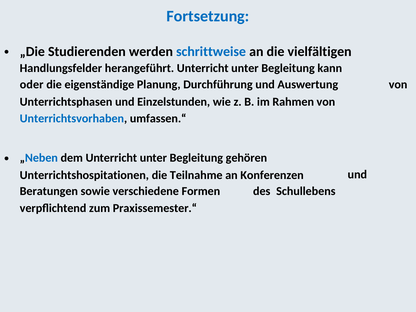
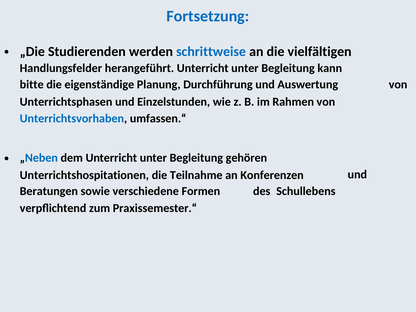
oder: oder -> bitte
